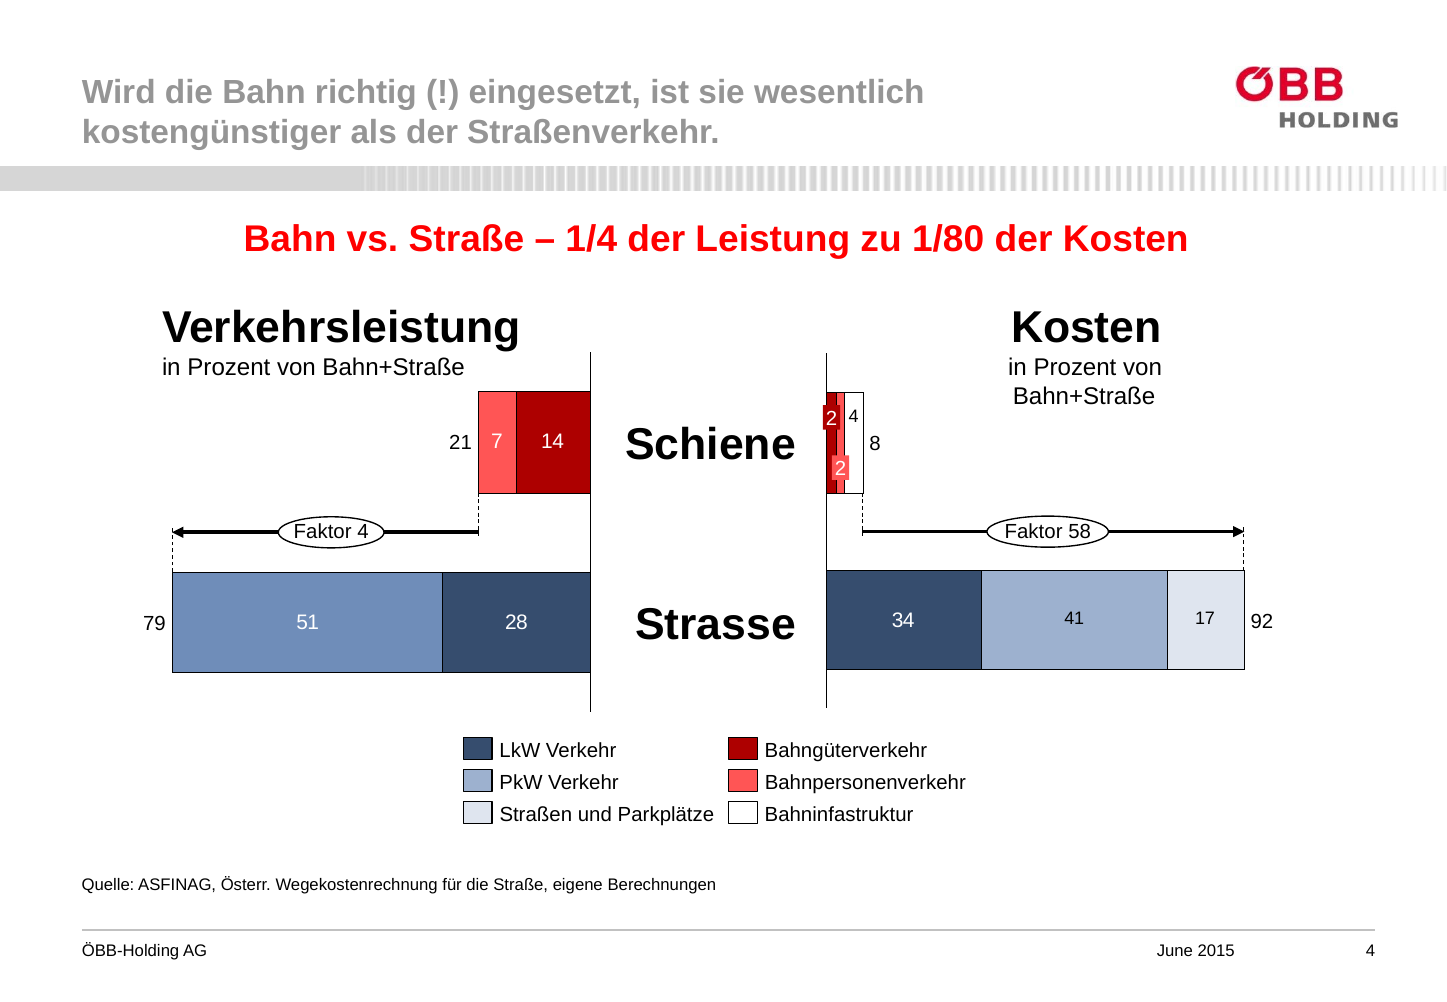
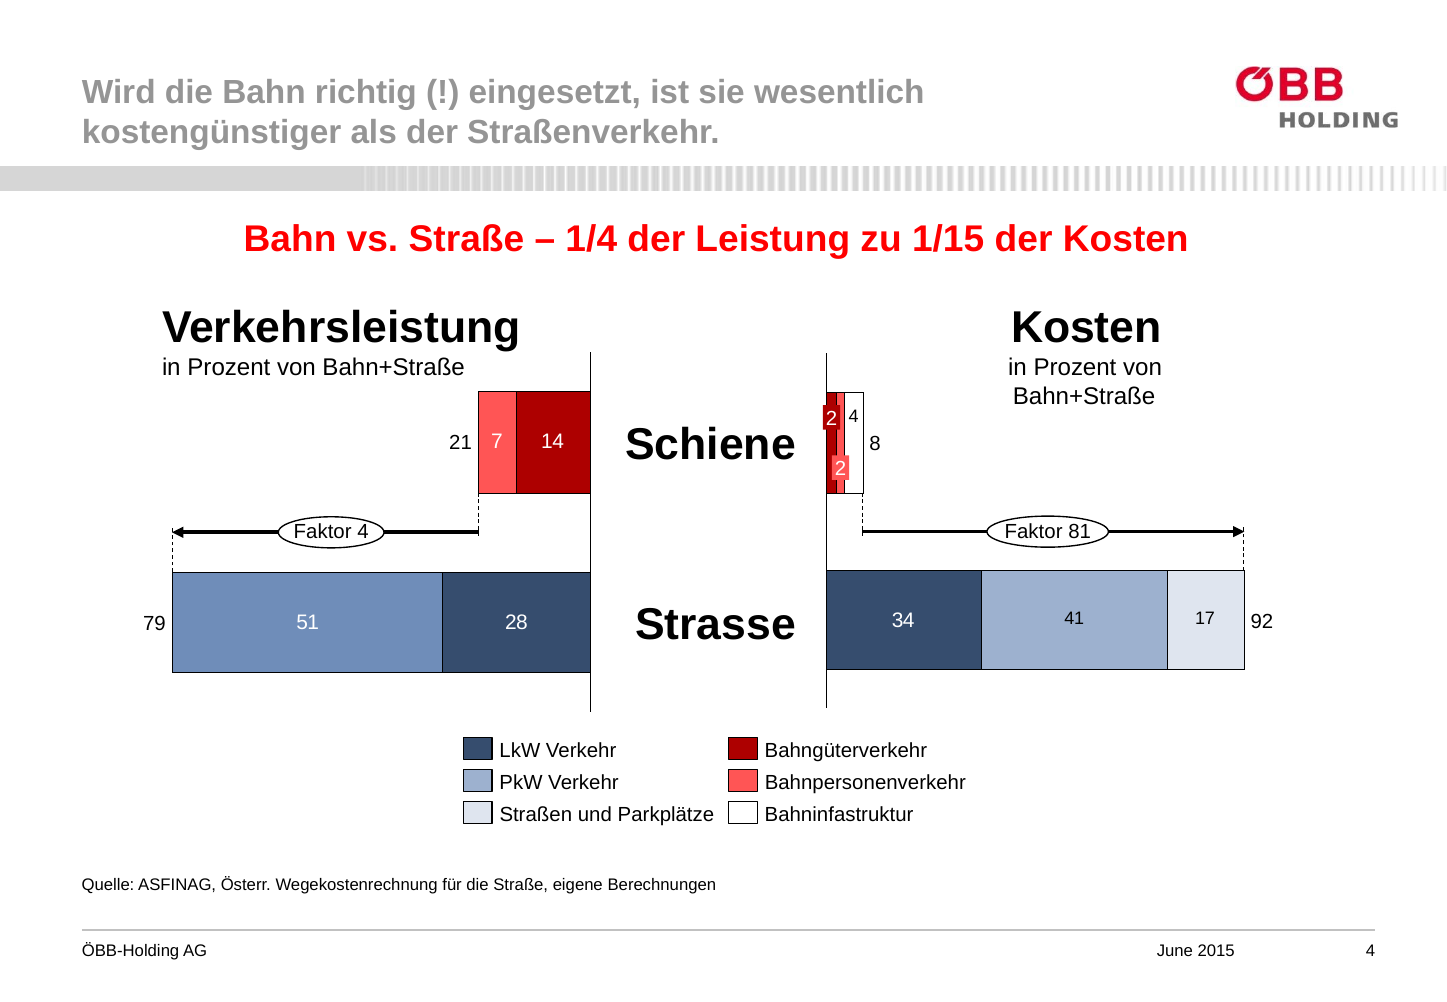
1/80: 1/80 -> 1/15
58: 58 -> 81
